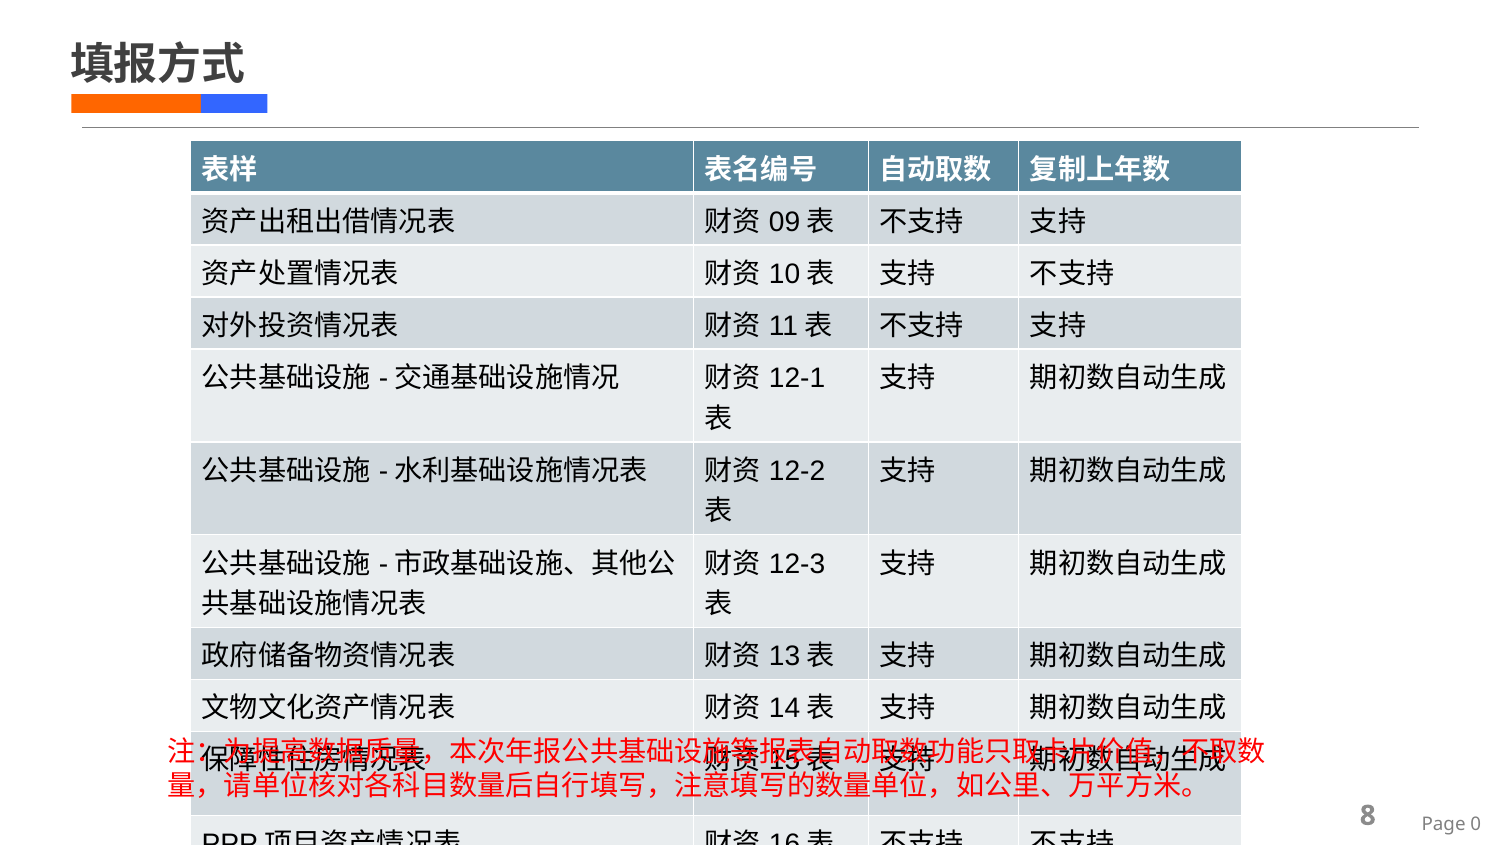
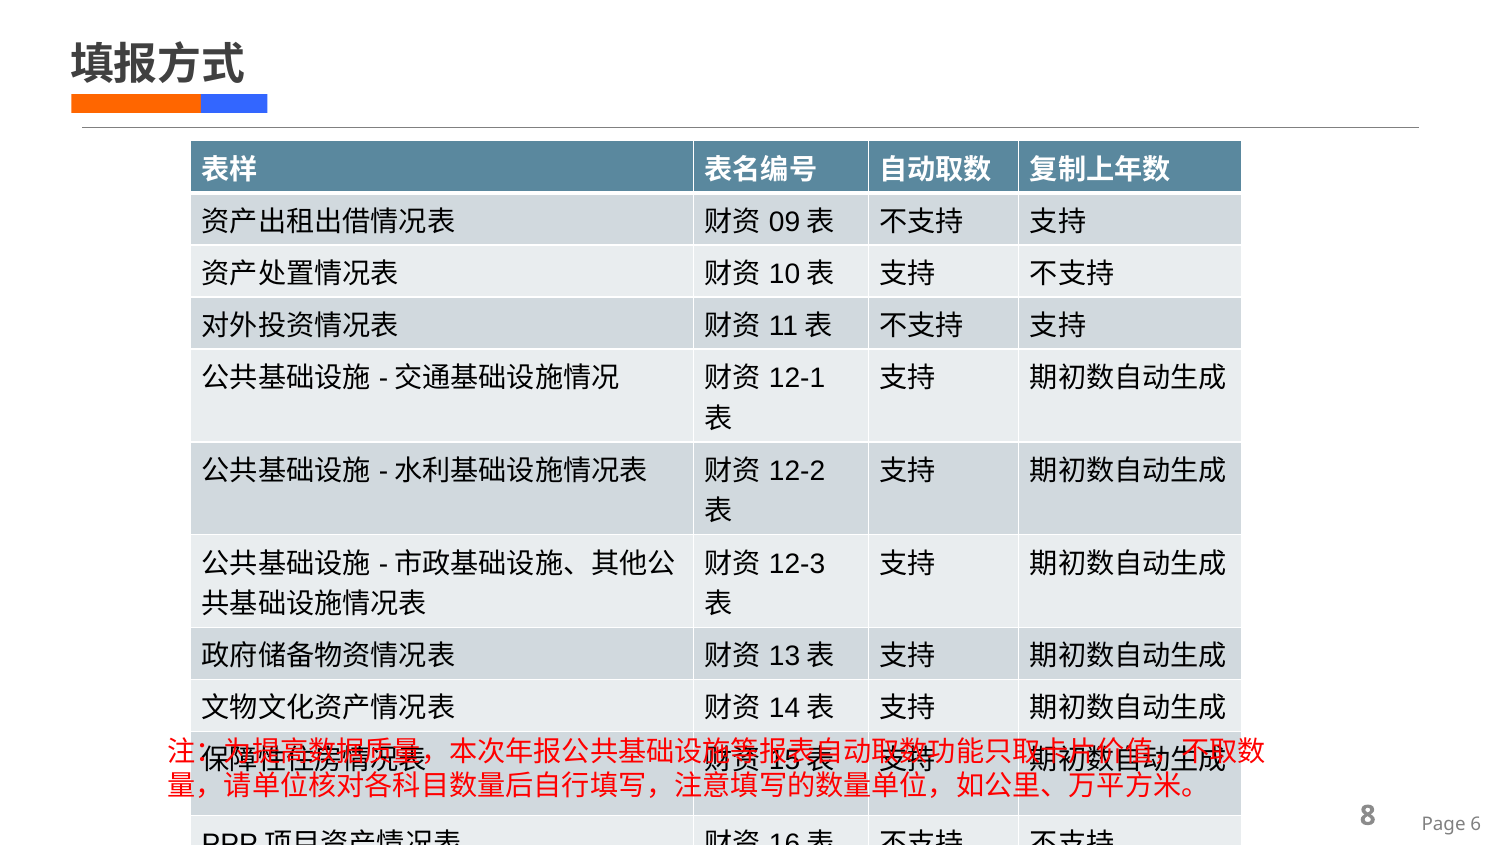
0: 0 -> 6
